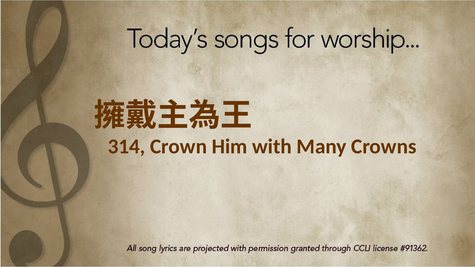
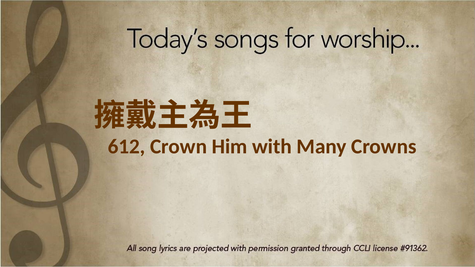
314: 314 -> 612
